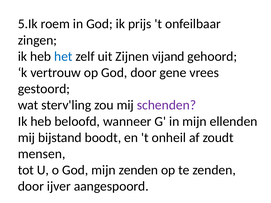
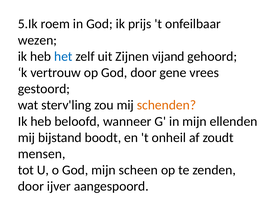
zingen: zingen -> wezen
schenden colour: purple -> orange
mijn zenden: zenden -> scheen
